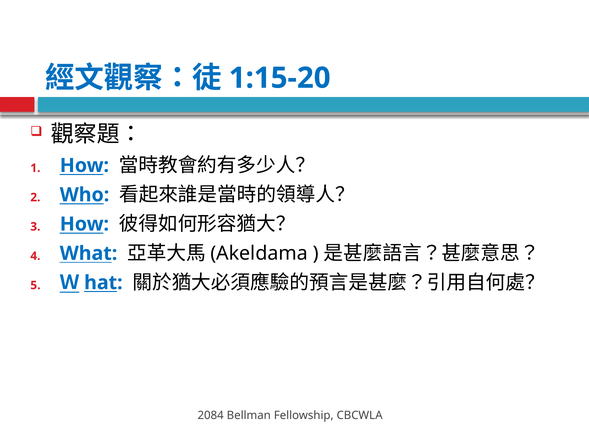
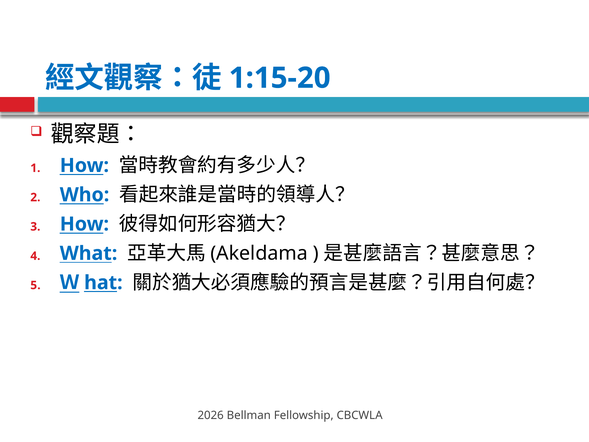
2084: 2084 -> 2026
